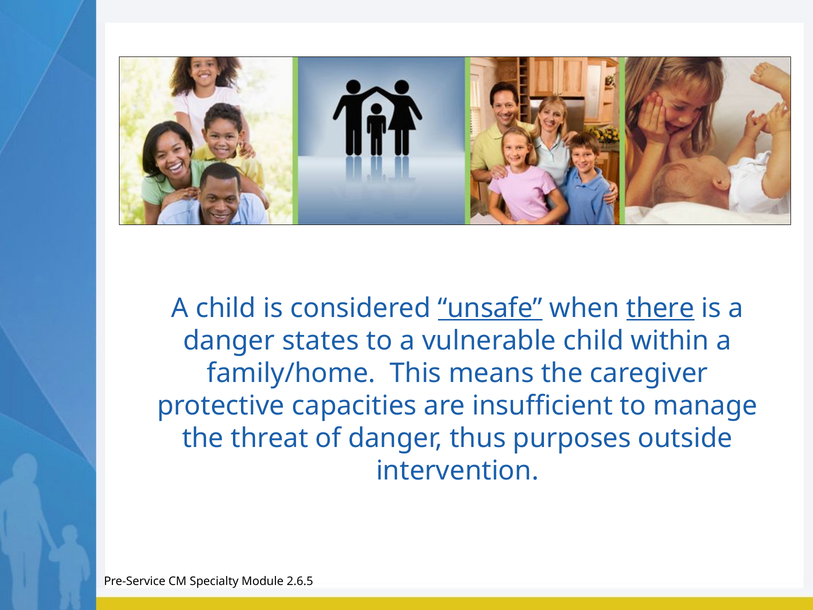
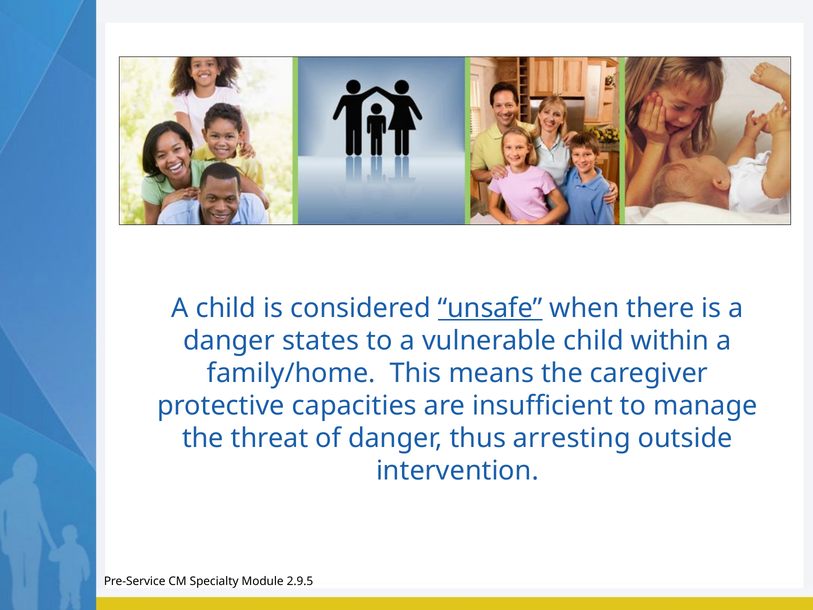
there underline: present -> none
purposes: purposes -> arresting
2.6.5: 2.6.5 -> 2.9.5
